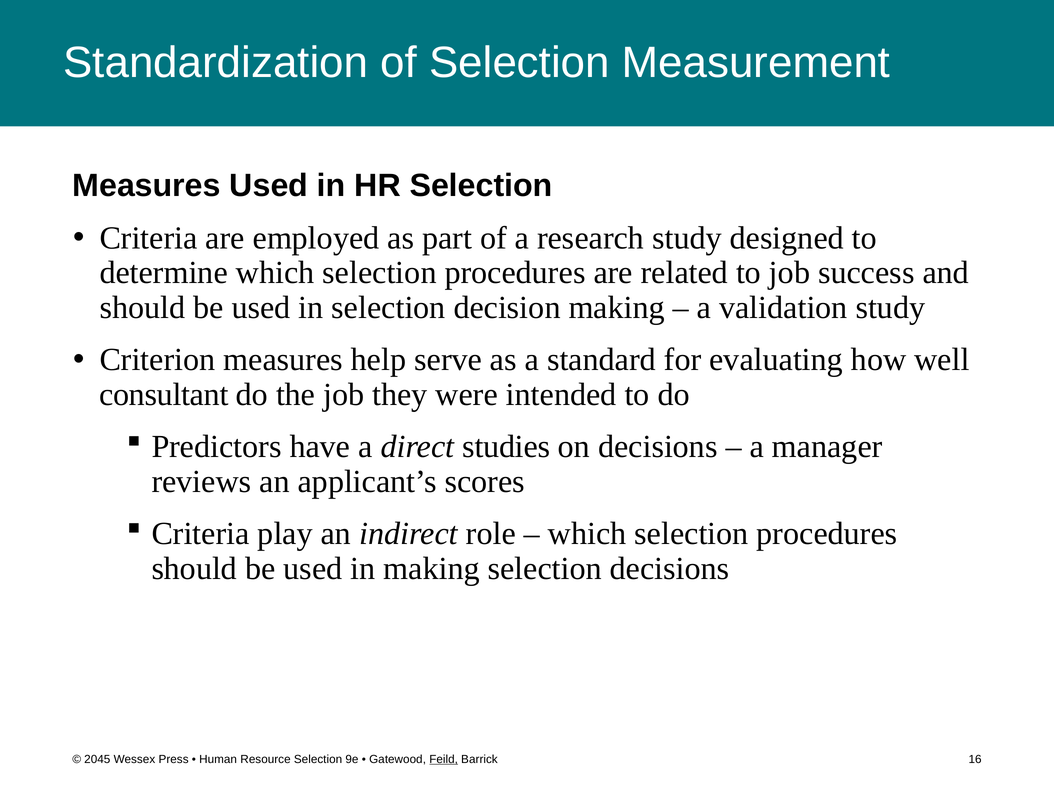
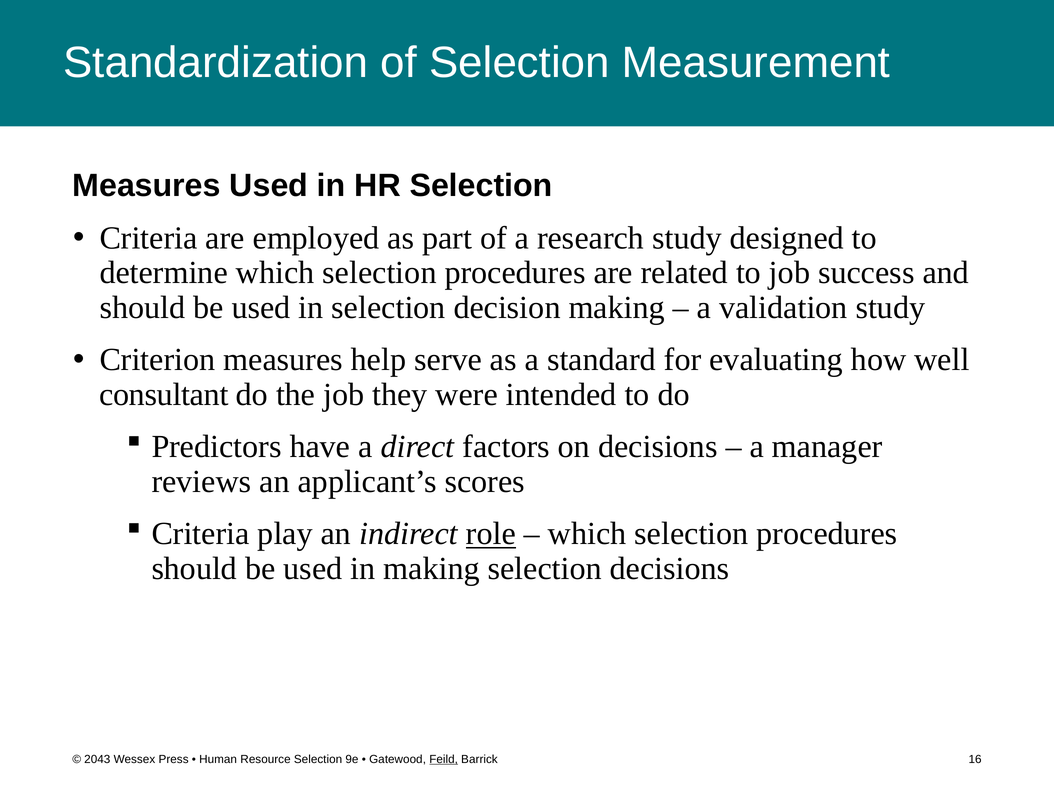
studies: studies -> factors
role underline: none -> present
2045: 2045 -> 2043
